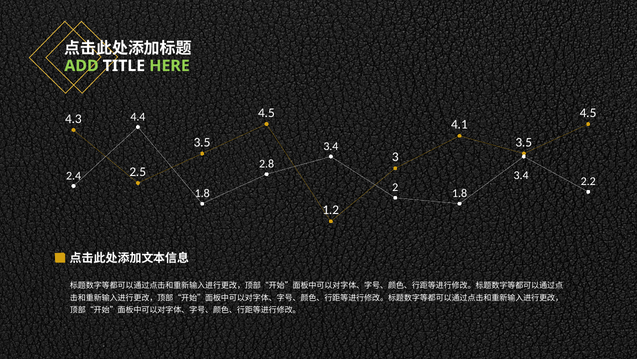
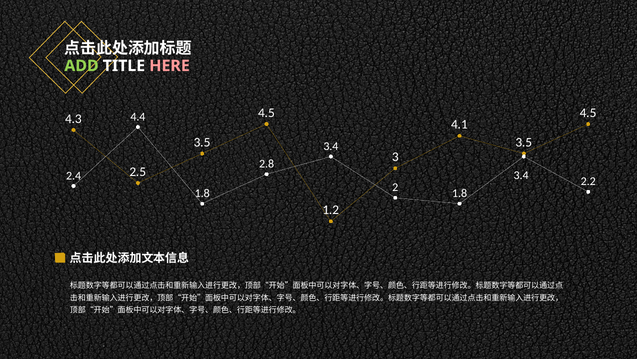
HERE colour: light green -> pink
